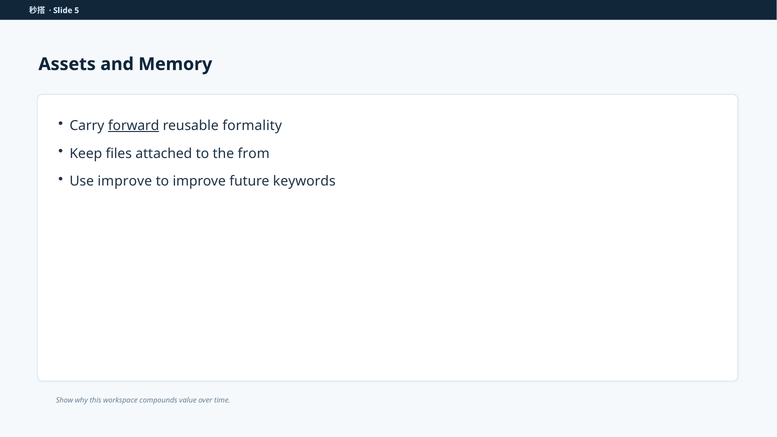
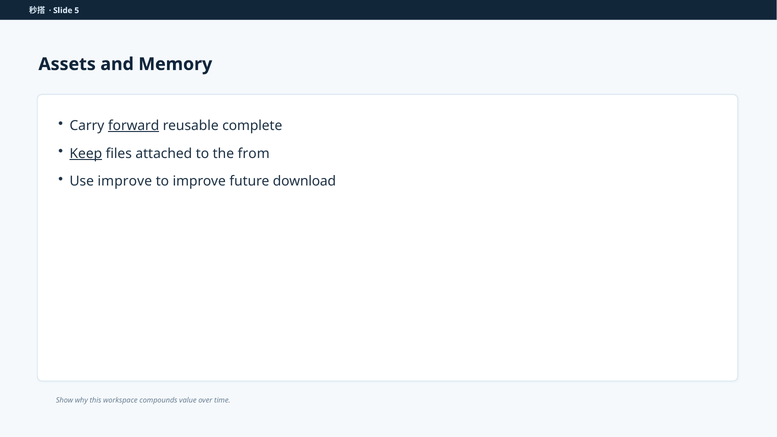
formality: formality -> complete
Keep underline: none -> present
keywords: keywords -> download
